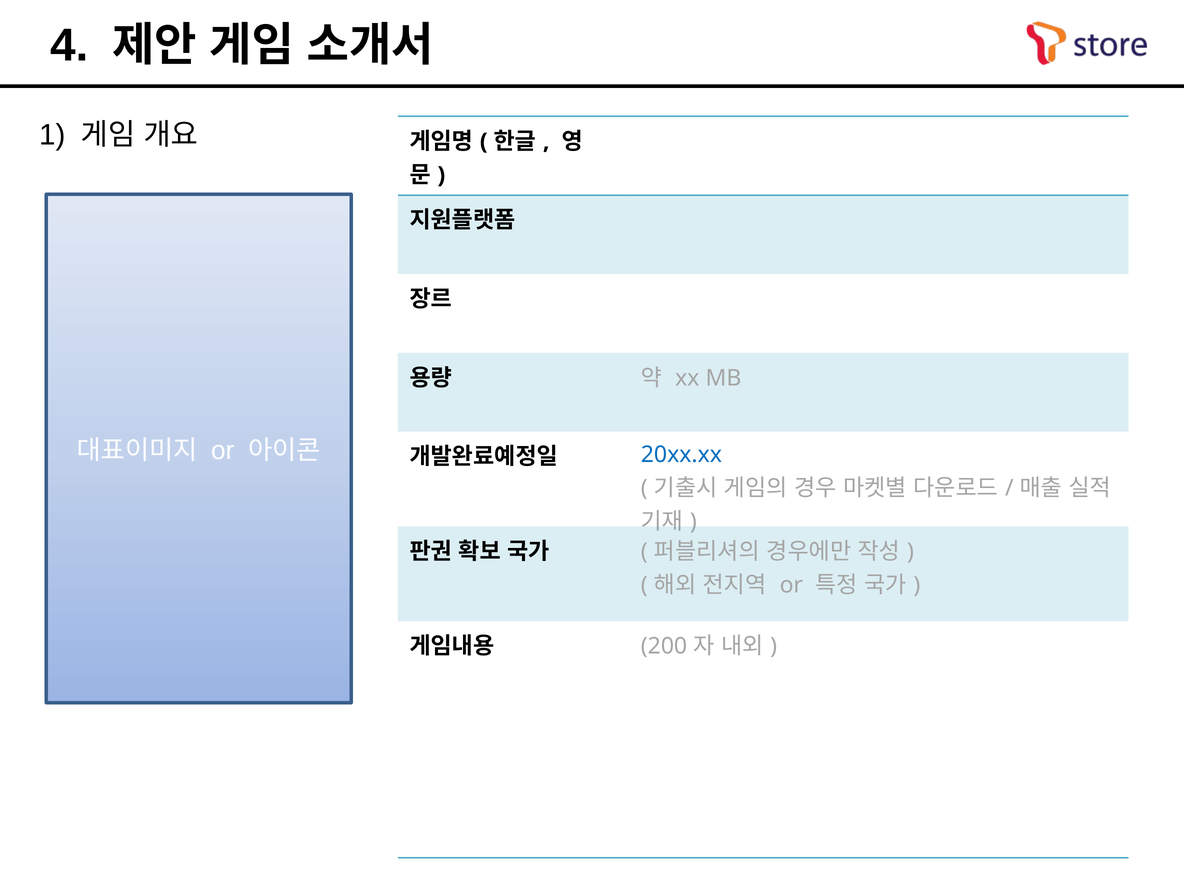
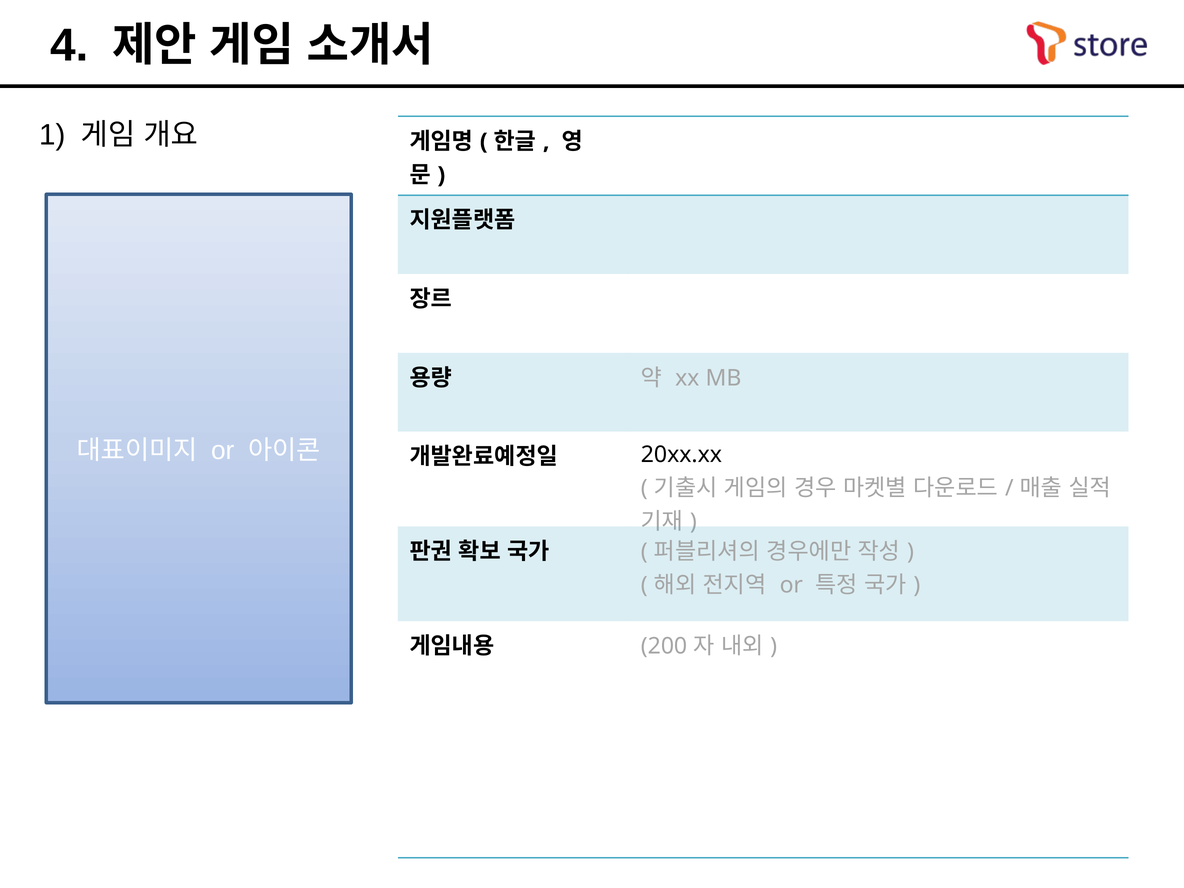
20xx.xx colour: blue -> black
